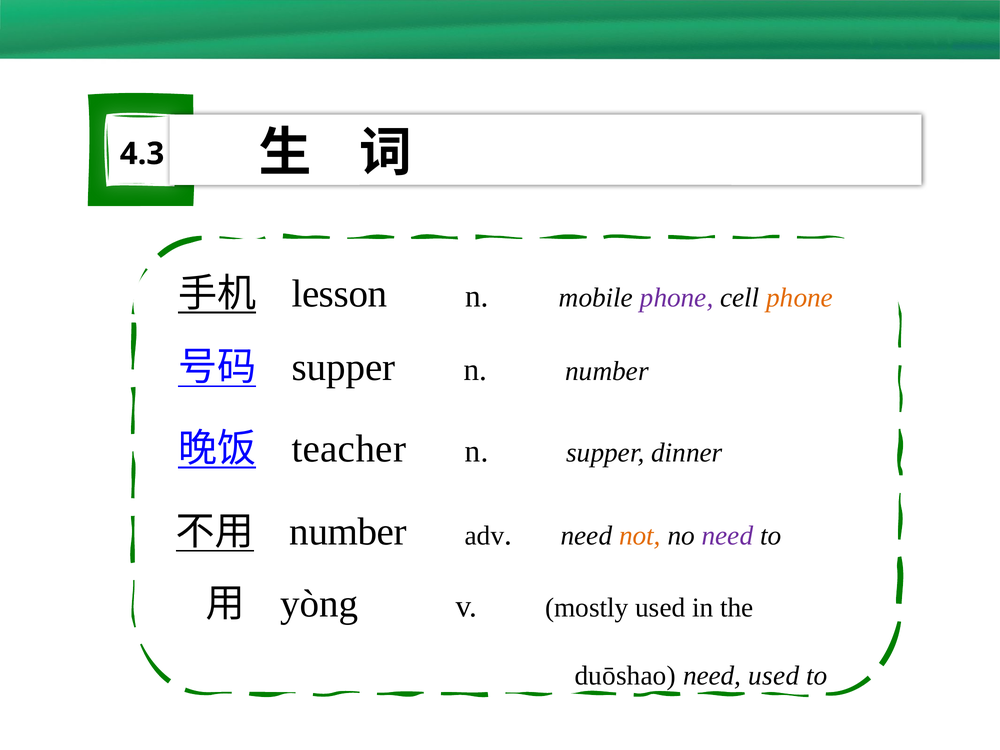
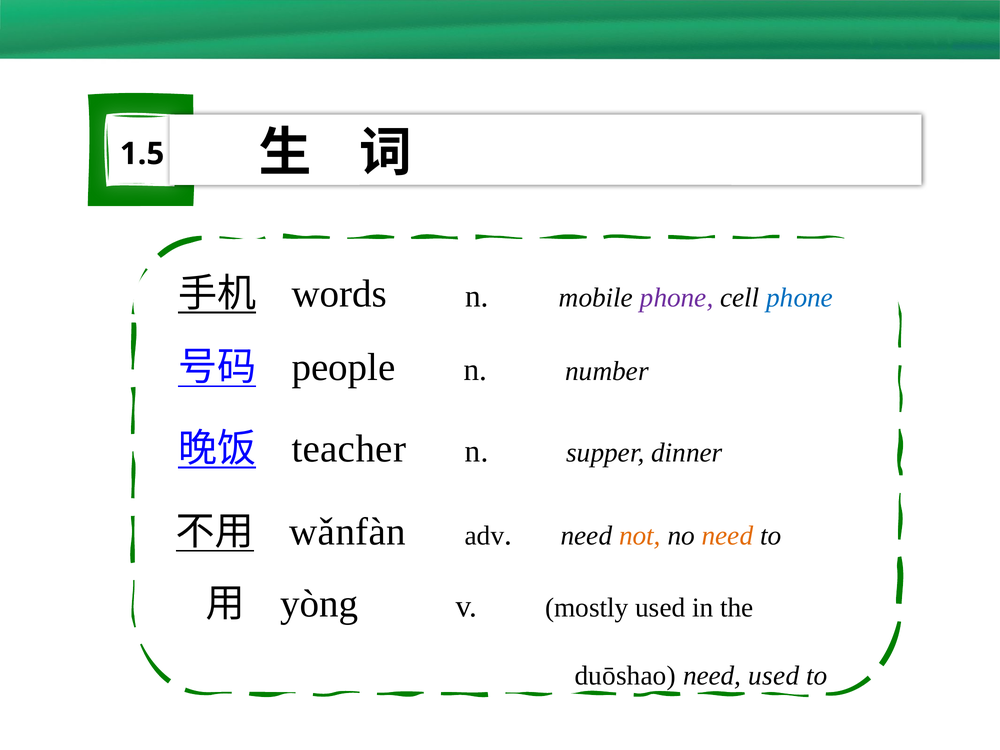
4.3: 4.3 -> 1.5
lesson: lesson -> words
phone at (800, 298) colour: orange -> blue
supper at (344, 367): supper -> people
number at (348, 532): number -> wǎnfàn
need at (727, 536) colour: purple -> orange
